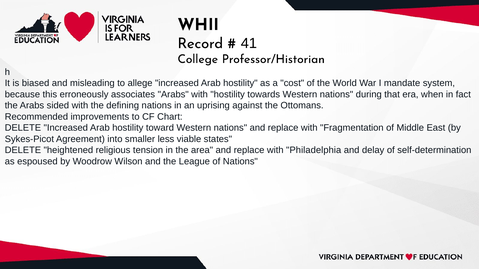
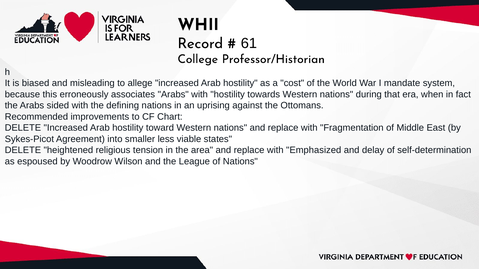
41: 41 -> 61
Philadelphia: Philadelphia -> Emphasized
